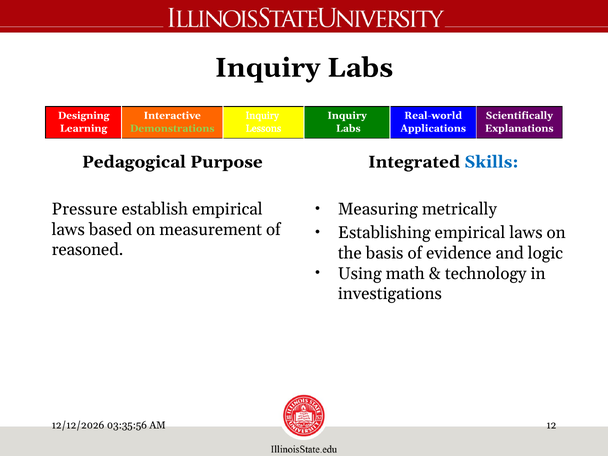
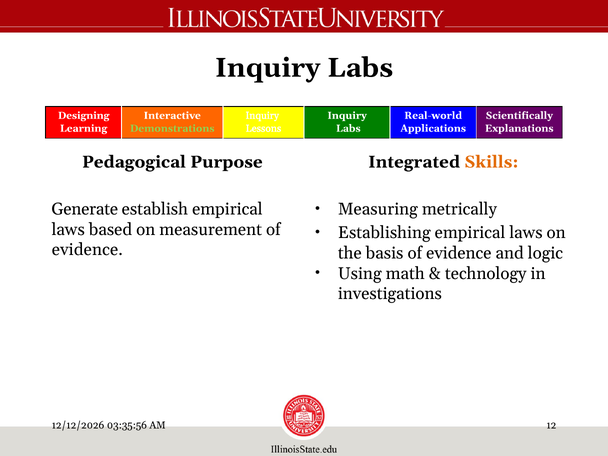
Skills colour: blue -> orange
Pressure: Pressure -> Generate
reasoned at (88, 250): reasoned -> evidence
